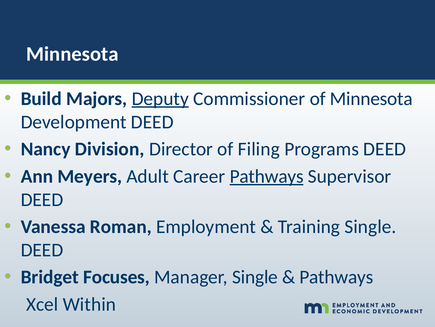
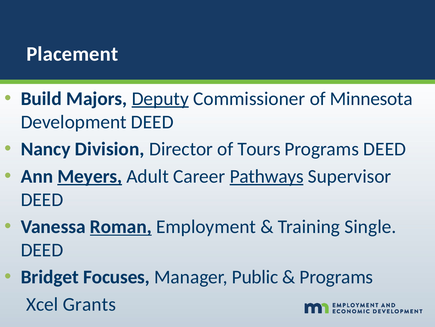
Minnesota at (72, 54): Minnesota -> Placement
Filing: Filing -> Tours
Meyers underline: none -> present
Roman underline: none -> present
Manager Single: Single -> Public
Pathways at (336, 277): Pathways -> Programs
Within: Within -> Grants
